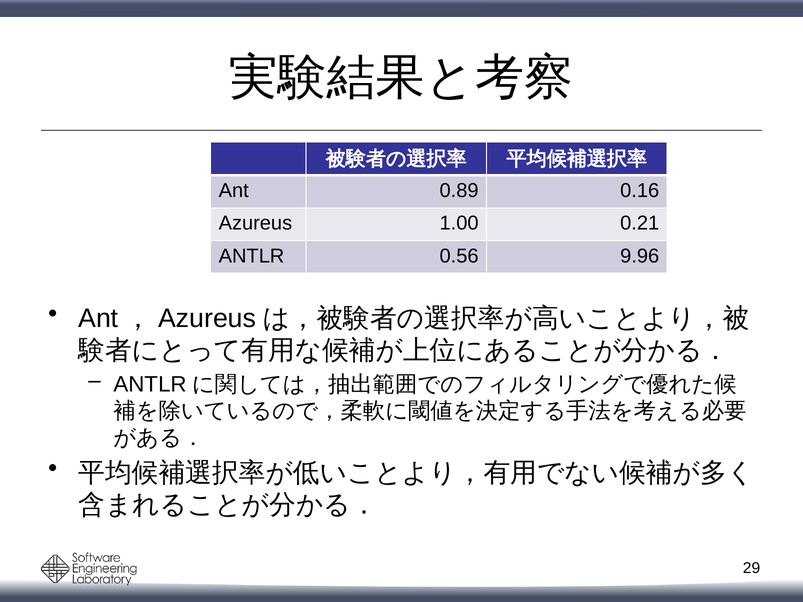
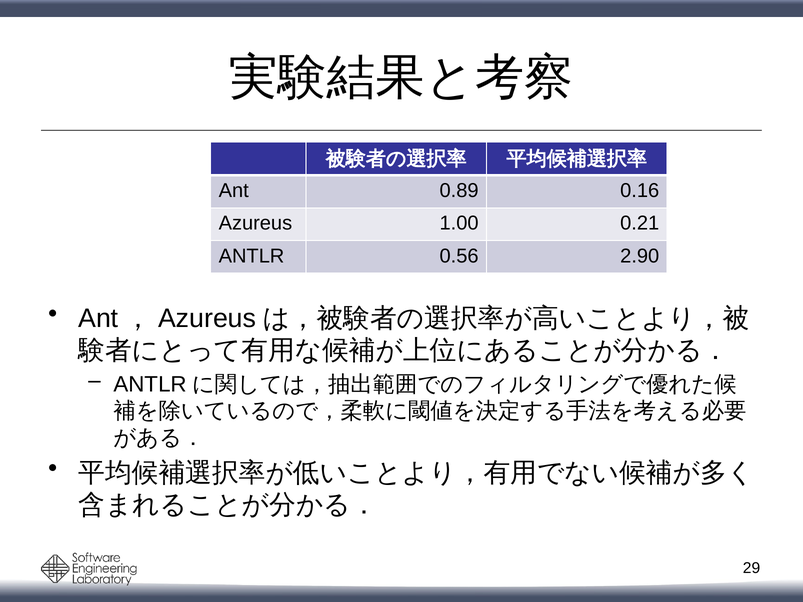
9.96: 9.96 -> 2.90
